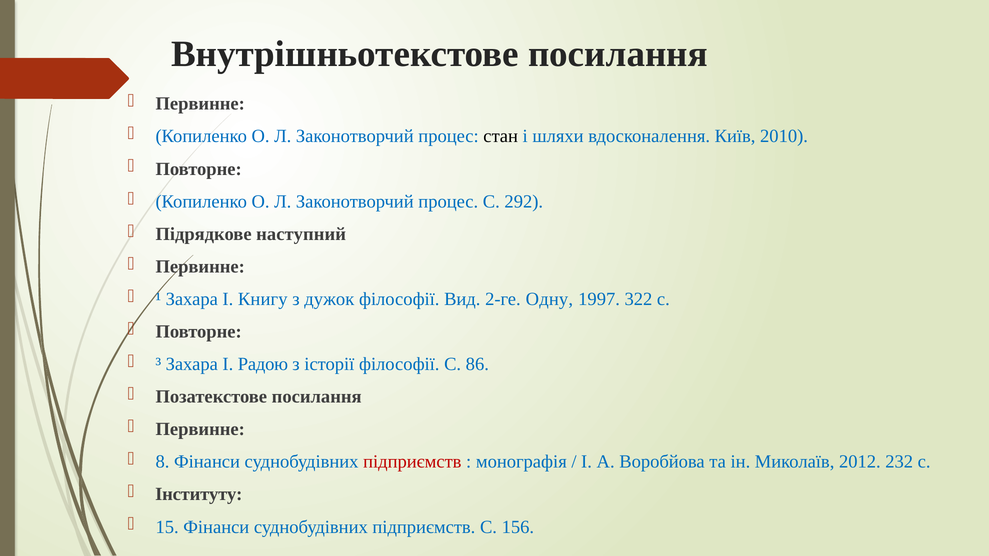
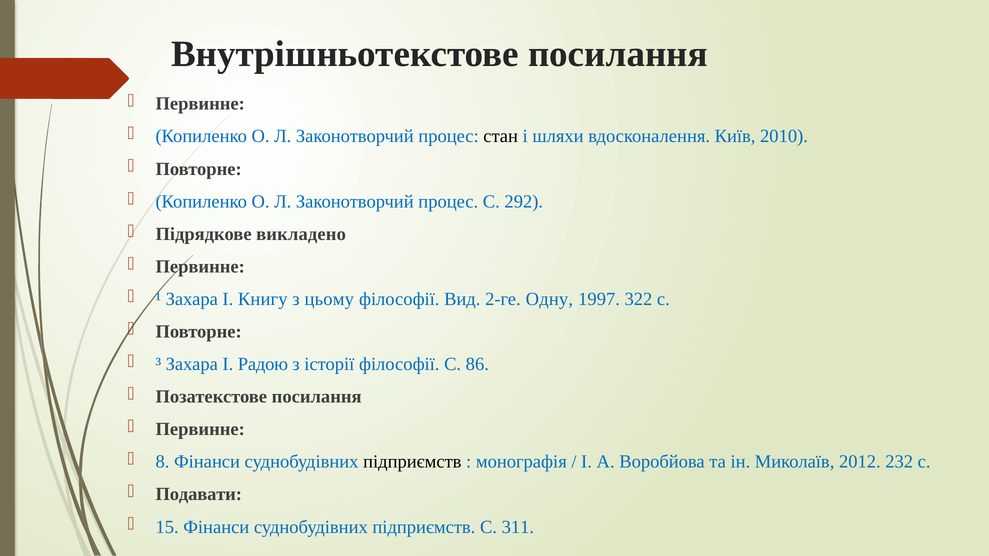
наступний: наступний -> викладено
дужок: дужок -> цьому
підприємств at (412, 462) colour: red -> black
Інституту: Інституту -> Подавати
156: 156 -> 311
